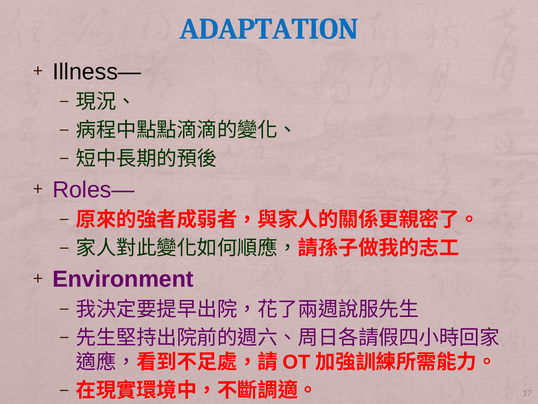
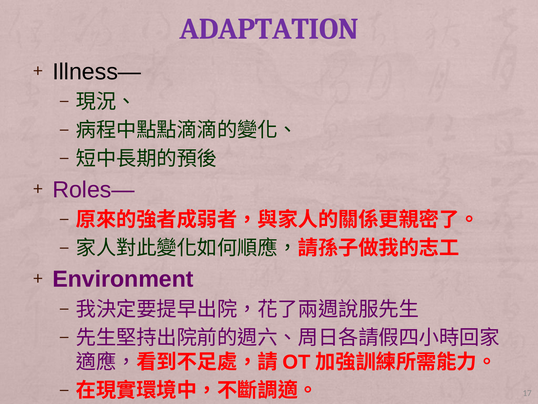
ADAPTATION colour: blue -> purple
